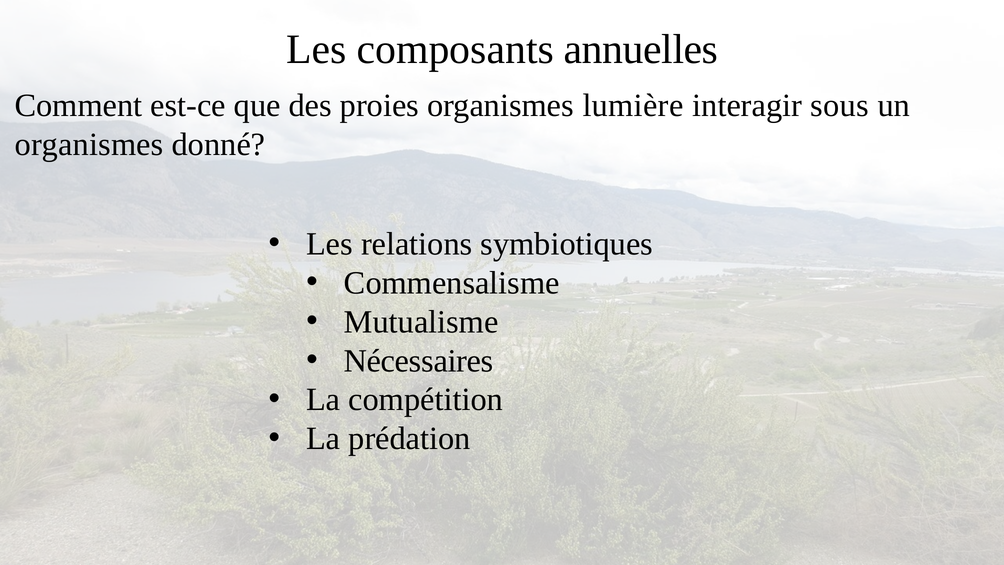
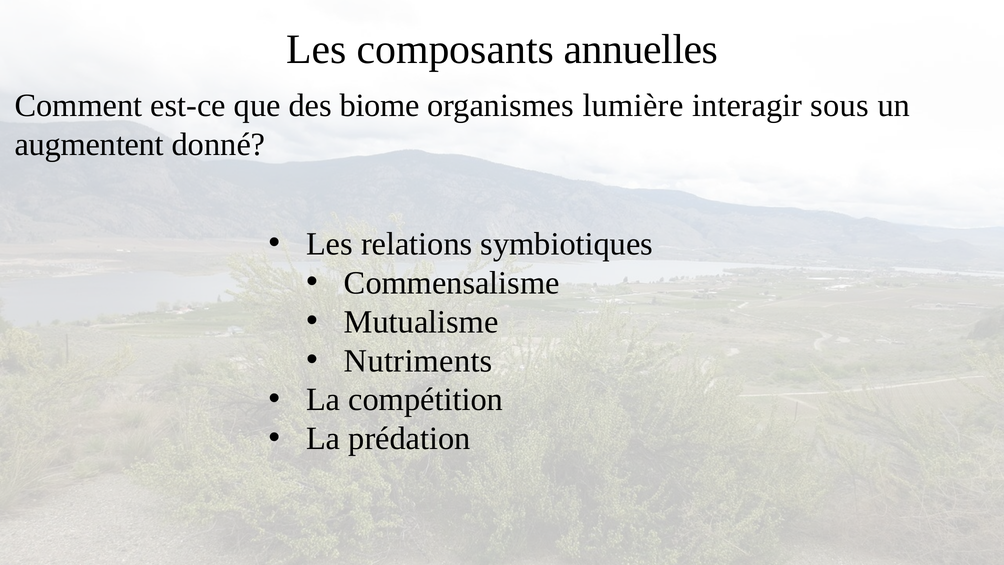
proies: proies -> biome
organismes at (89, 145): organismes -> augmentent
Nécessaires: Nécessaires -> Nutriments
